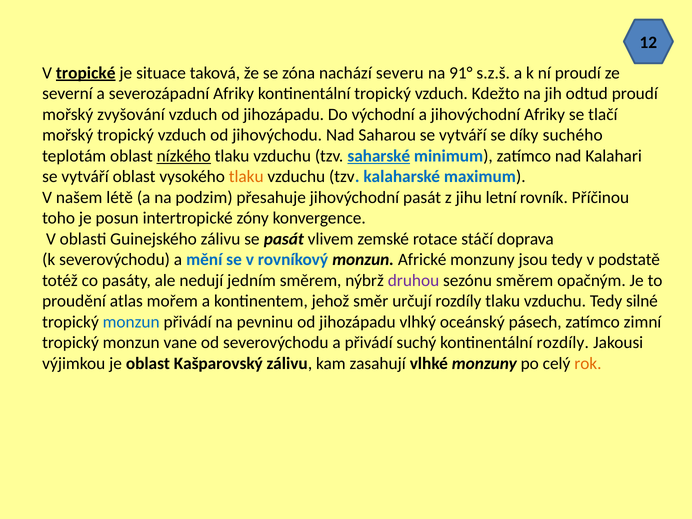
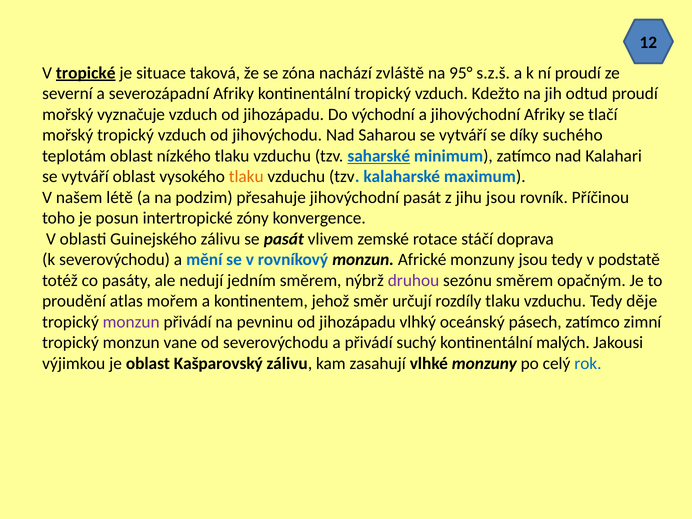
severu: severu -> zvláště
91°: 91° -> 95°
zvyšování: zvyšování -> vyznačuje
nízkého underline: present -> none
jihu letní: letní -> jsou
silné: silné -> děje
monzun at (131, 322) colour: blue -> purple
kontinentální rozdíly: rozdíly -> malých
rok colour: orange -> blue
